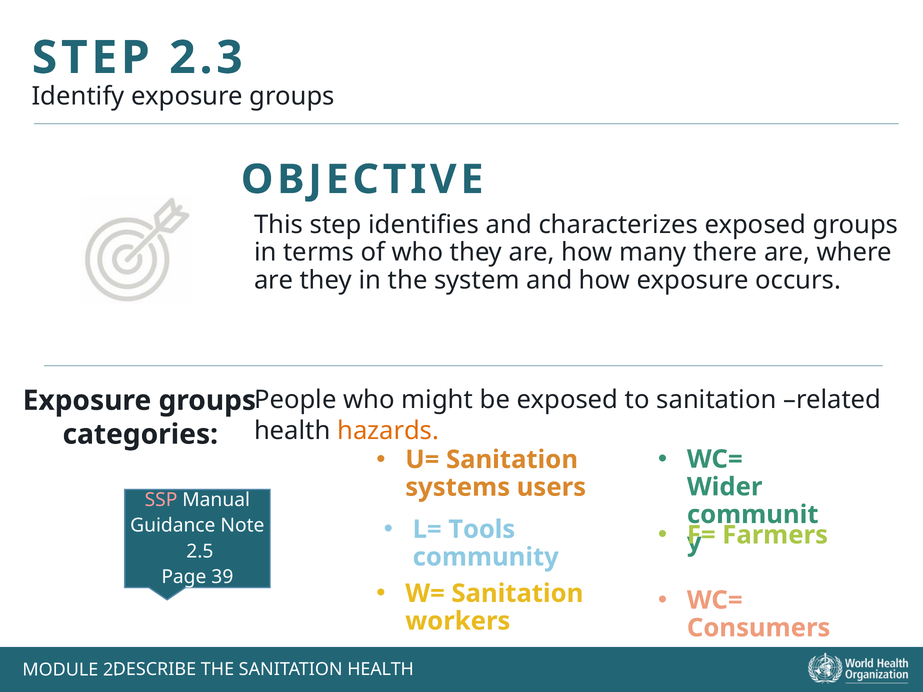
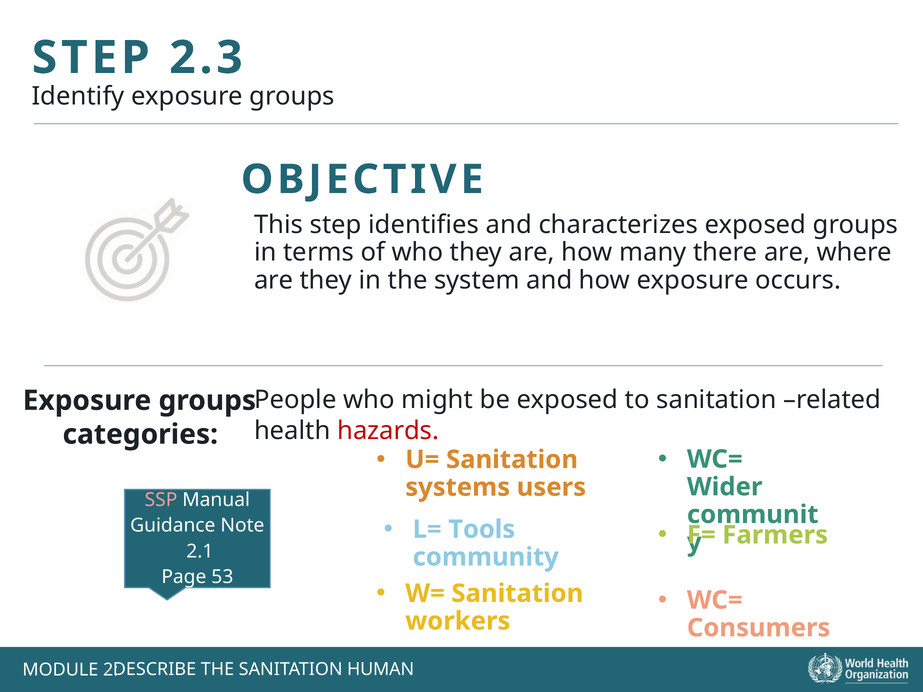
hazards colour: orange -> red
2.5: 2.5 -> 2.1
39: 39 -> 53
SANITATION HEALTH: HEALTH -> HUMAN
